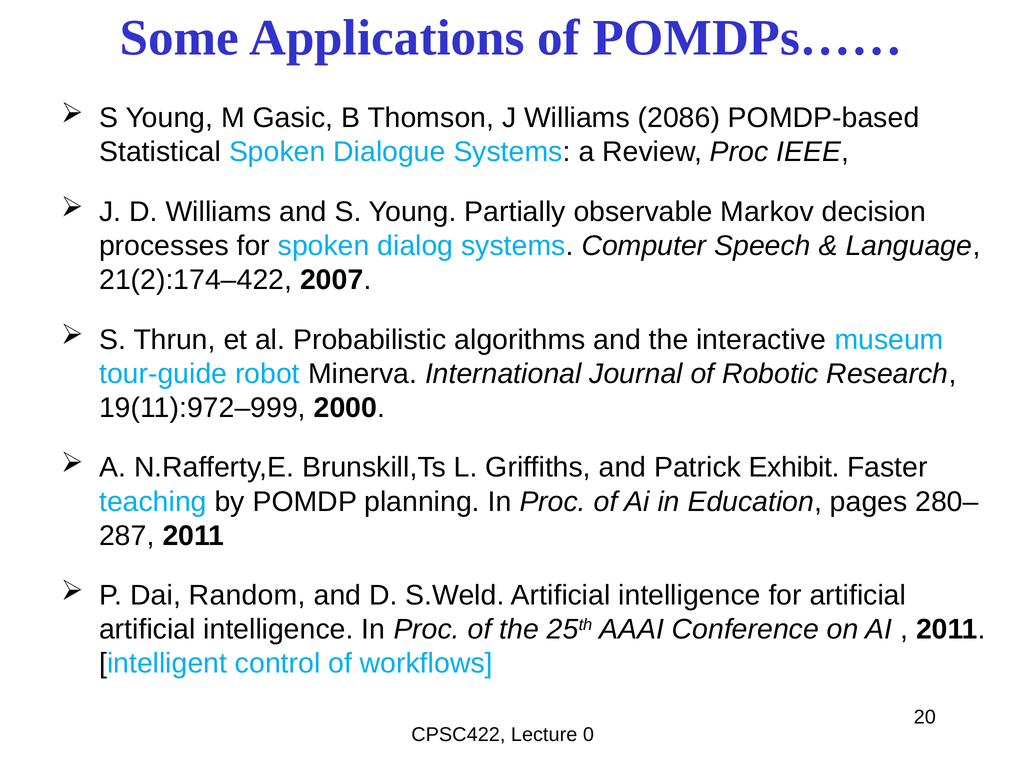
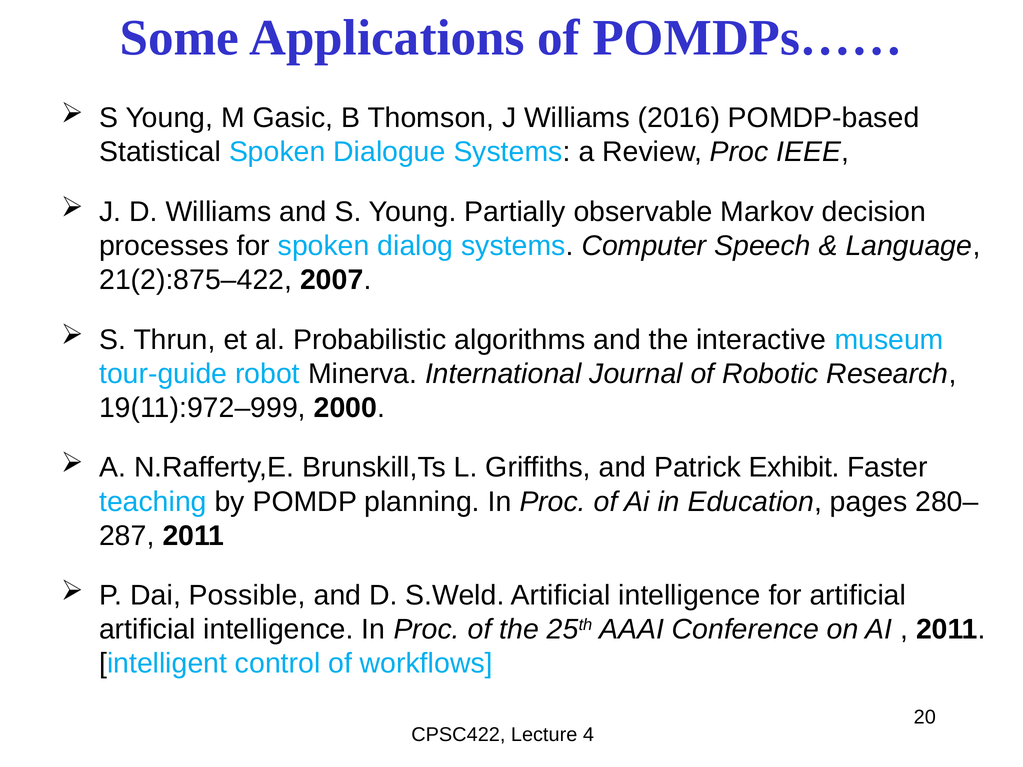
2086: 2086 -> 2016
21(2):174–422: 21(2):174–422 -> 21(2):875–422
Random: Random -> Possible
0: 0 -> 4
